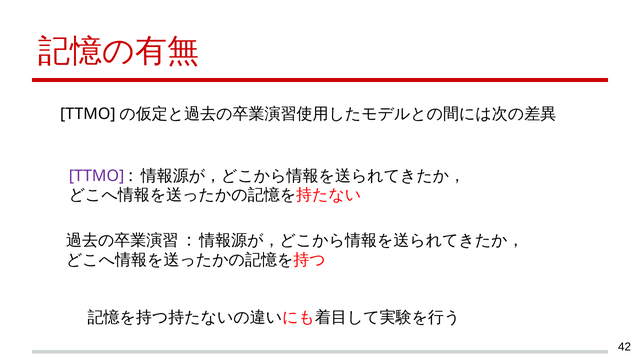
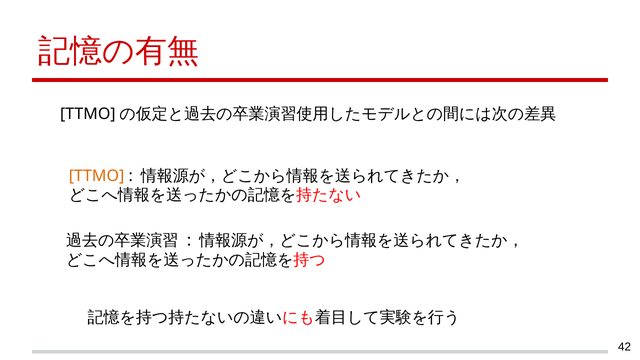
TTMO colour: purple -> orange
